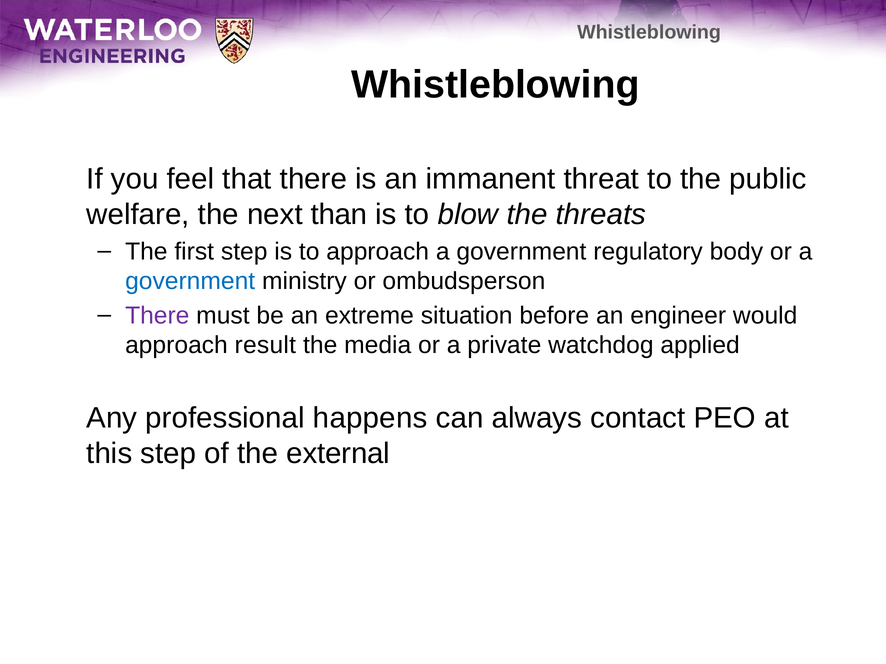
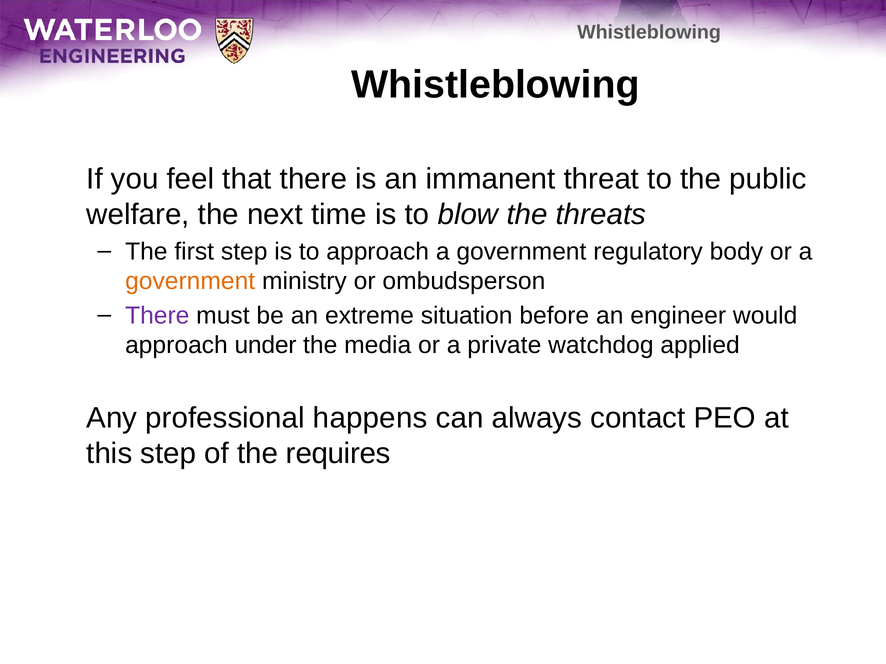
than: than -> time
government at (190, 281) colour: blue -> orange
result: result -> under
external: external -> requires
